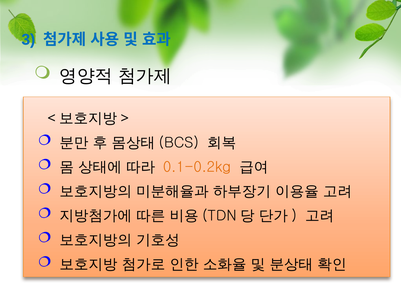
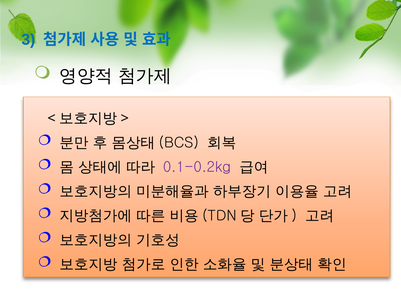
0.1-0.2kg colour: orange -> purple
